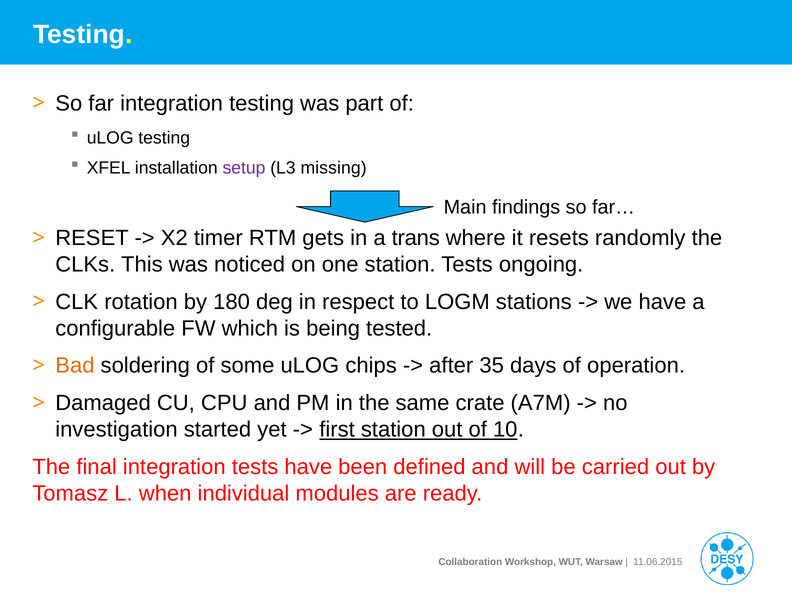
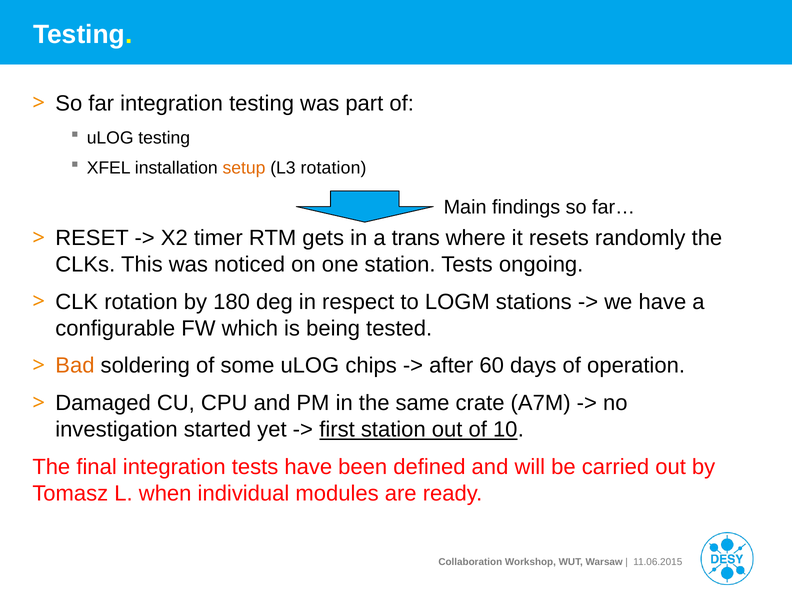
setup colour: purple -> orange
L3 missing: missing -> rotation
35: 35 -> 60
